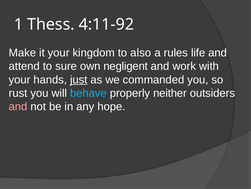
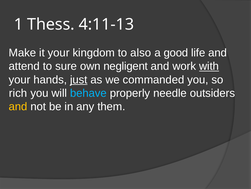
4:11-92: 4:11-92 -> 4:11-13
rules: rules -> good
with underline: none -> present
rust: rust -> rich
neither: neither -> needle
and at (18, 106) colour: pink -> yellow
hope: hope -> them
